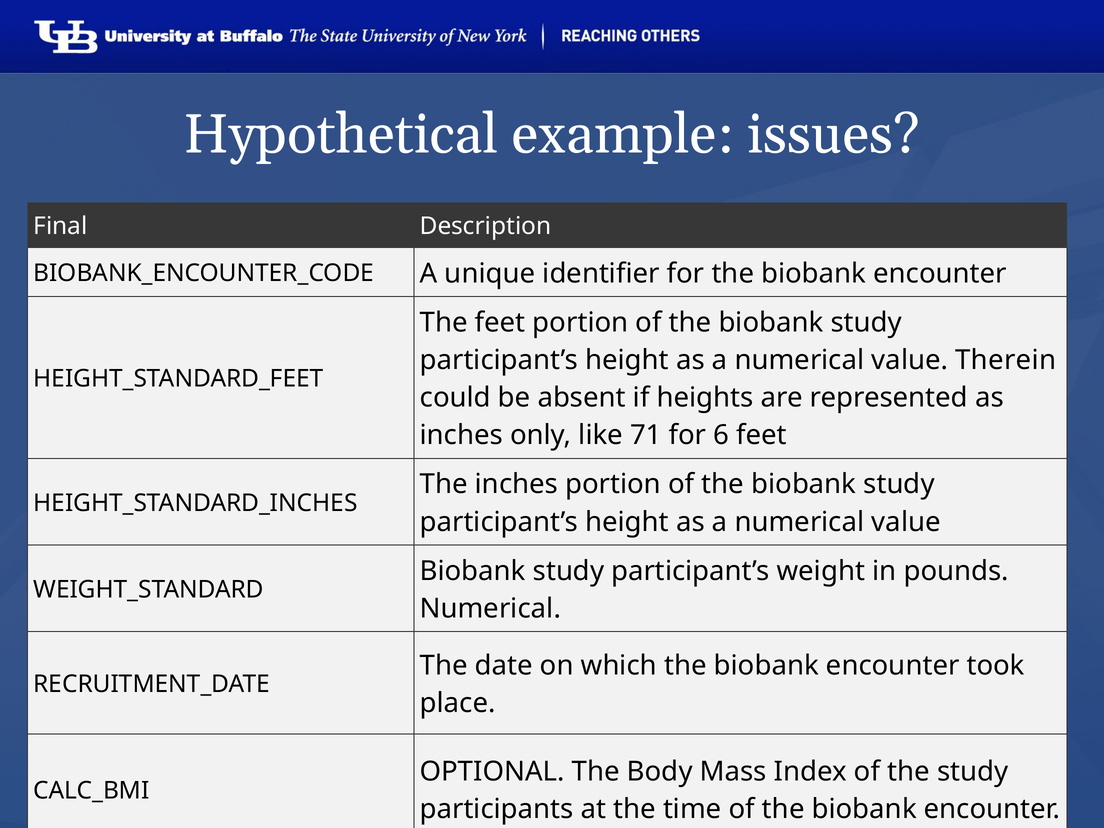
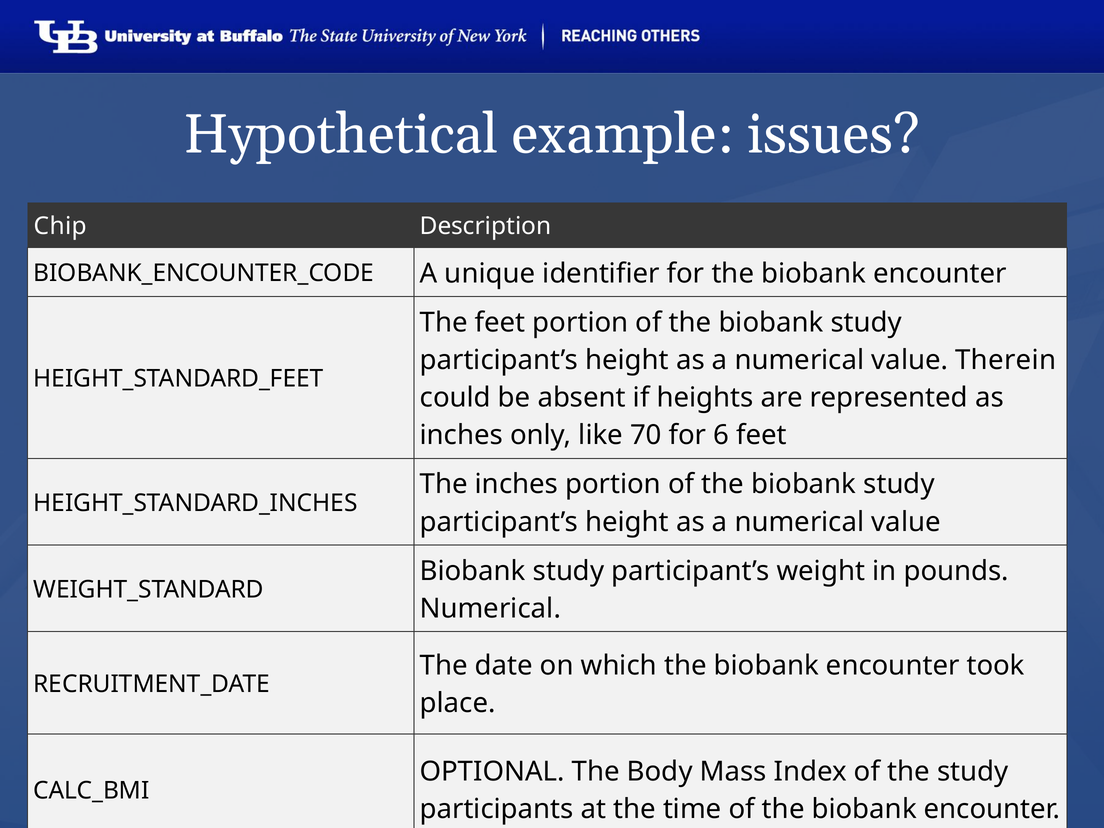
Final: Final -> Chip
71: 71 -> 70
